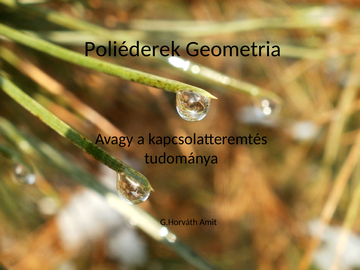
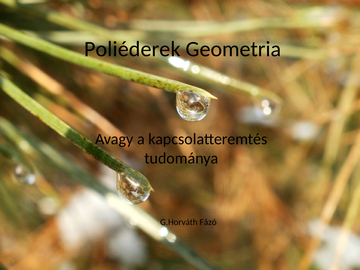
Amit: Amit -> Fázó
